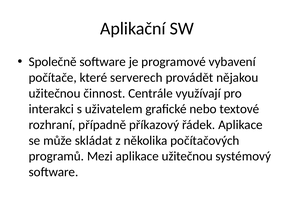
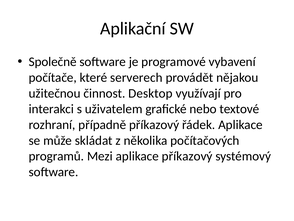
Centrále: Centrále -> Desktop
aplikace užitečnou: užitečnou -> příkazový
